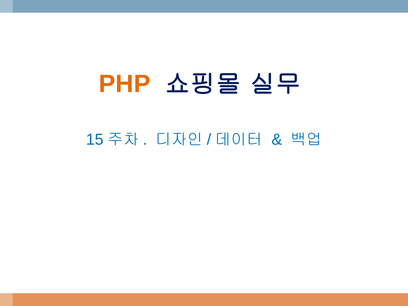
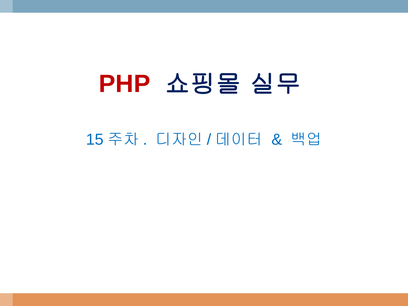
PHP colour: orange -> red
